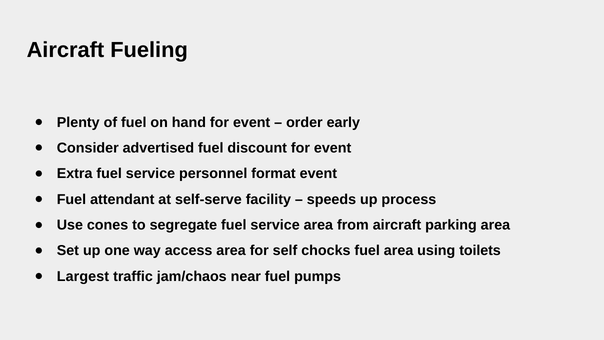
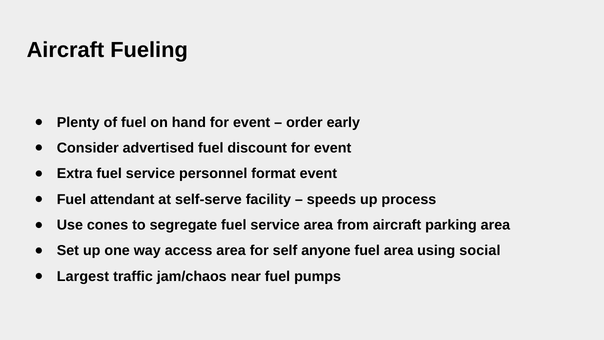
chocks: chocks -> anyone
toilets: toilets -> social
